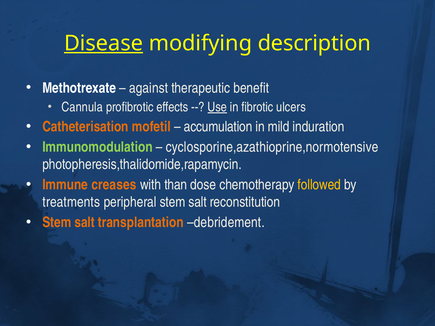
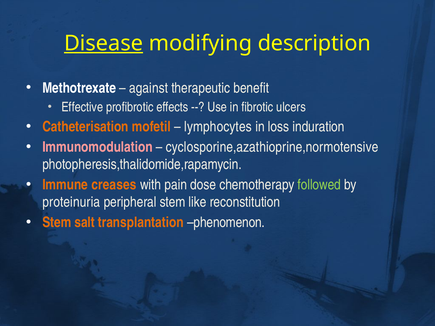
Cannula: Cannula -> Effective
Use underline: present -> none
accumulation: accumulation -> lymphocytes
mild: mild -> loss
Immunomodulation colour: light green -> pink
than: than -> pain
followed colour: yellow -> light green
treatments: treatments -> proteinuria
peripheral stem salt: salt -> like
debridement: debridement -> phenomenon
